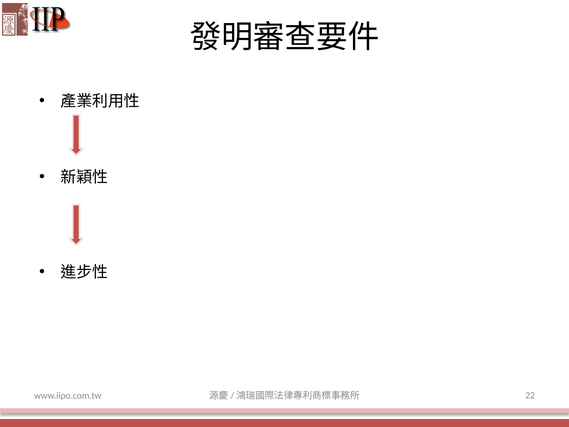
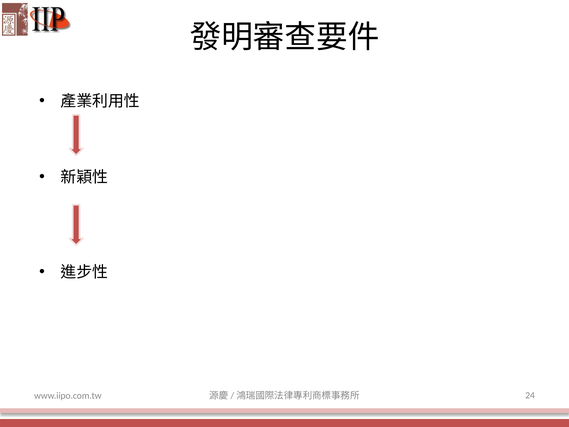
22: 22 -> 24
